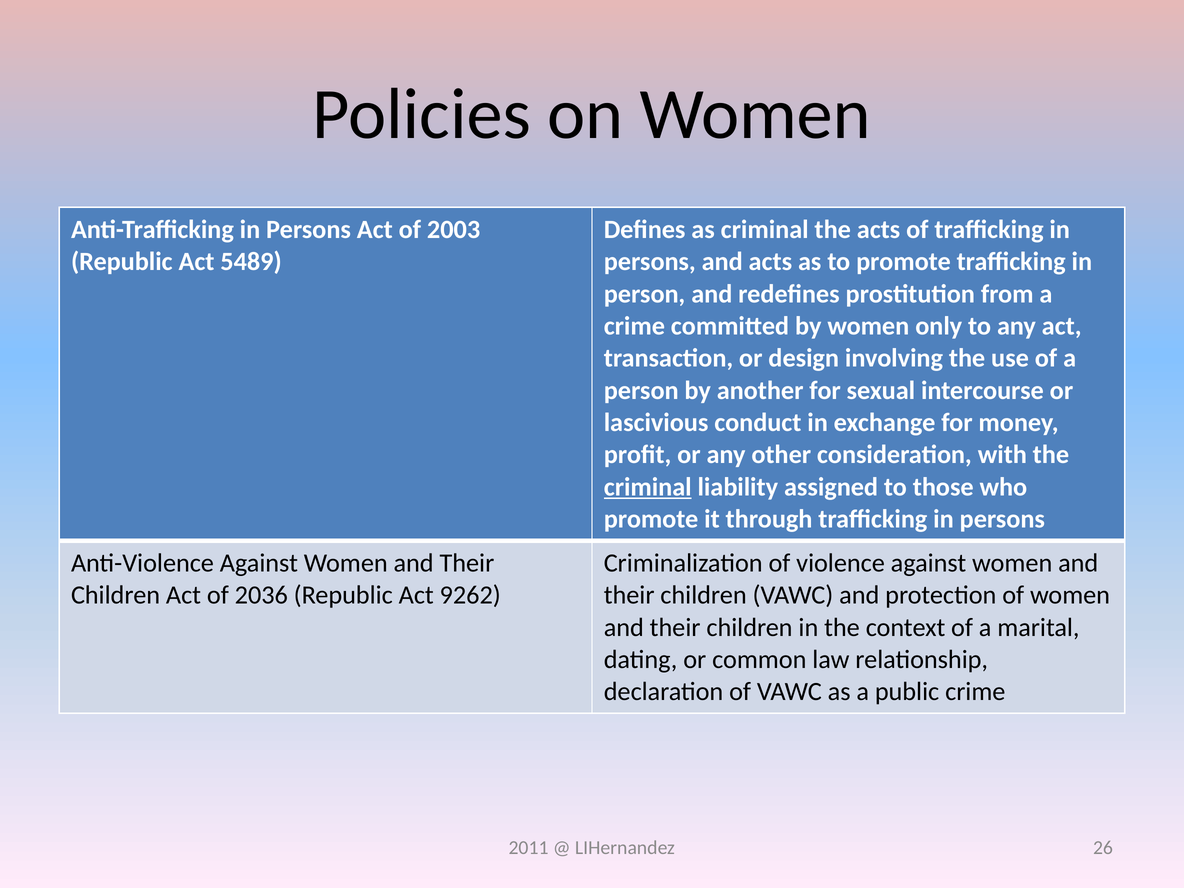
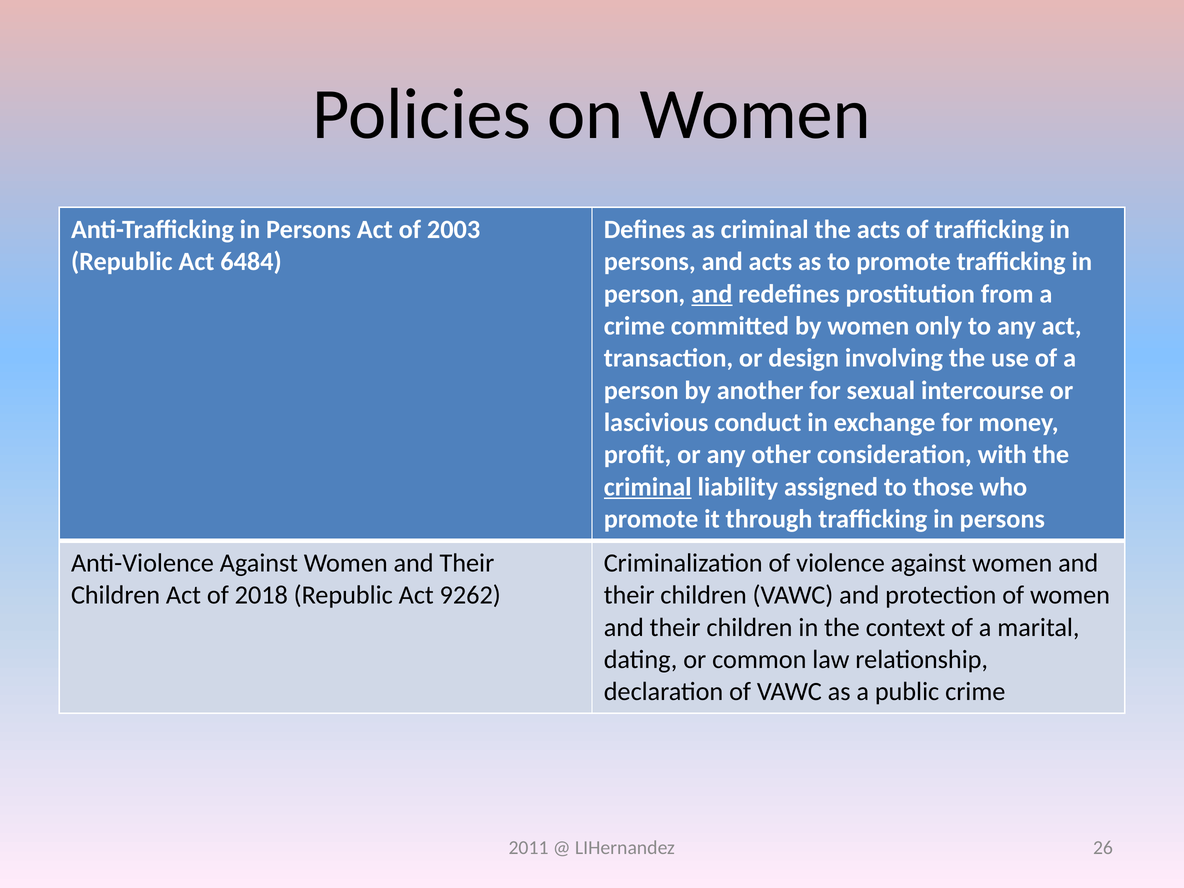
5489: 5489 -> 6484
and at (712, 294) underline: none -> present
2036: 2036 -> 2018
